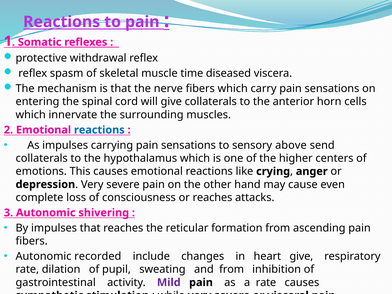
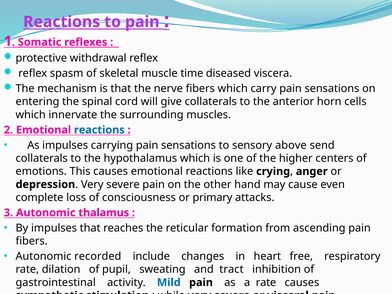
or reaches: reaches -> primary
shivering: shivering -> thalamus
heart give: give -> free
and from: from -> tract
Mild colour: purple -> blue
